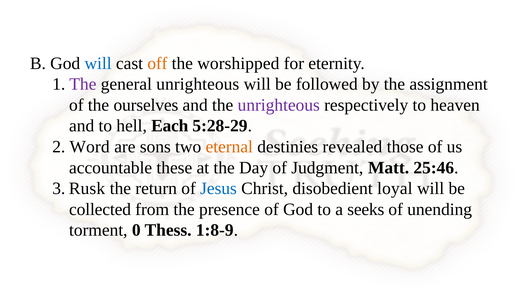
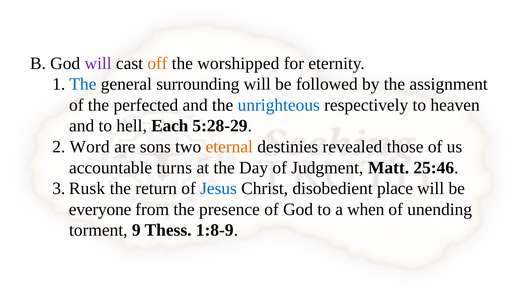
will at (98, 64) colour: blue -> purple
The at (83, 84) colour: purple -> blue
general unrighteous: unrighteous -> surrounding
ourselves: ourselves -> perfected
unrighteous at (279, 105) colour: purple -> blue
these: these -> turns
loyal: loyal -> place
collected: collected -> everyone
seeks: seeks -> when
0: 0 -> 9
